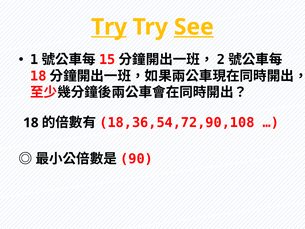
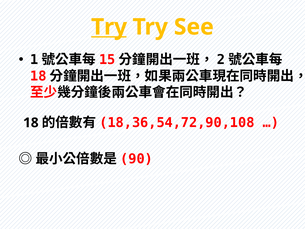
See underline: present -> none
